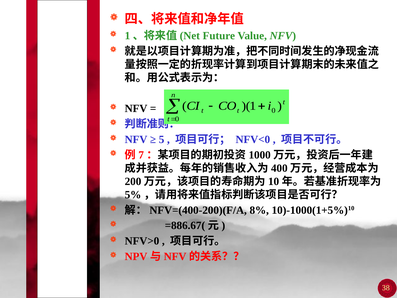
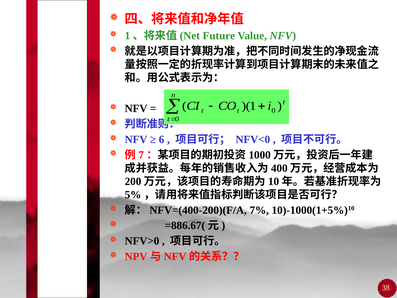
5: 5 -> 6
8%: 8% -> 7%
